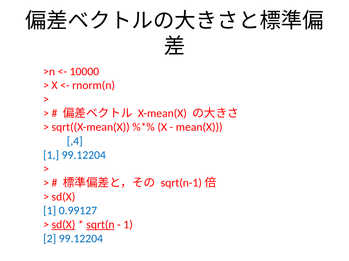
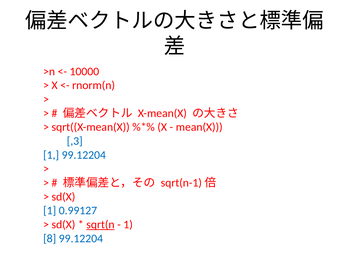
,4: ,4 -> ,3
sd(X at (63, 225) underline: present -> none
2: 2 -> 8
